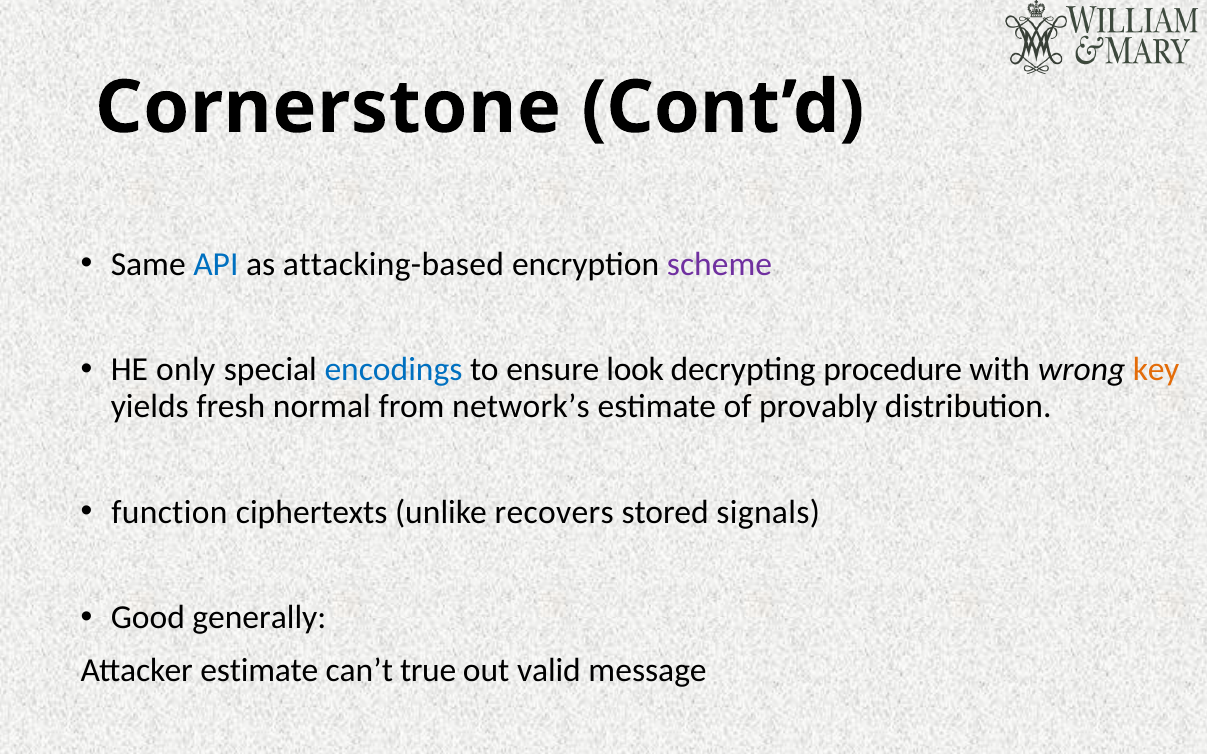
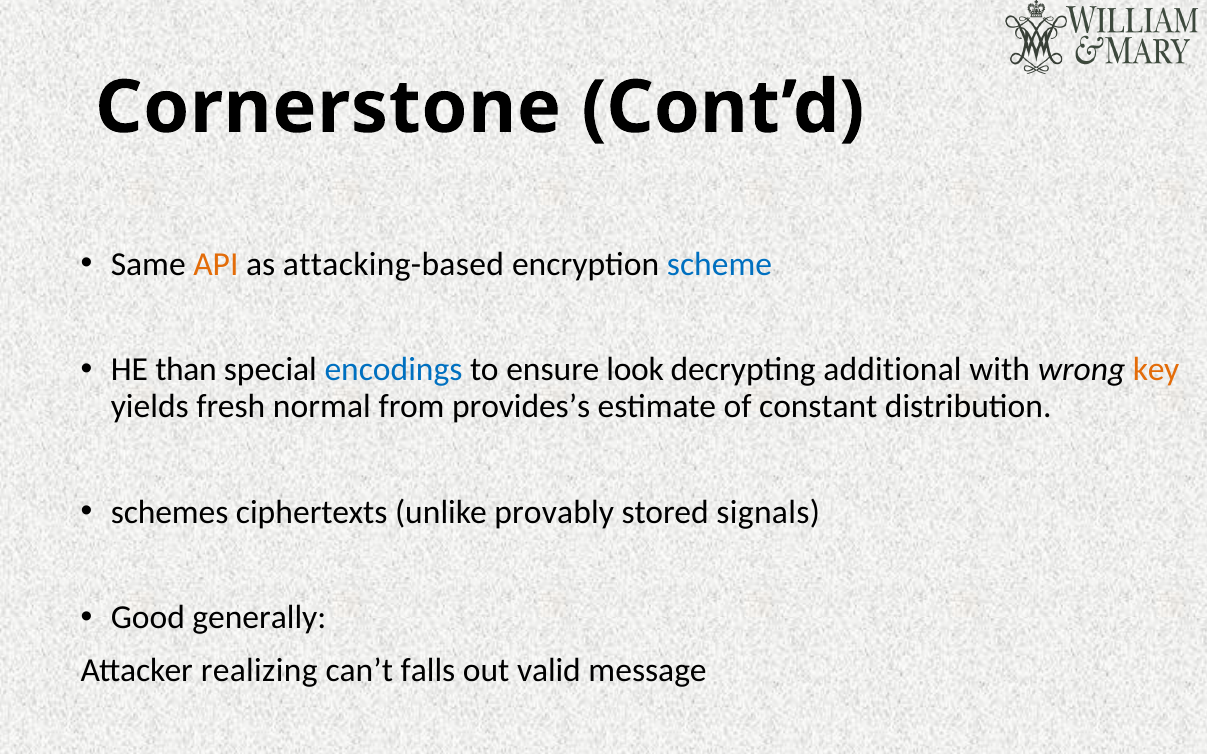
API colour: blue -> orange
scheme colour: purple -> blue
only: only -> than
procedure: procedure -> additional
network’s: network’s -> provides’s
provably: provably -> constant
function: function -> schemes
recovers: recovers -> provably
Attacker estimate: estimate -> realizing
true: true -> falls
